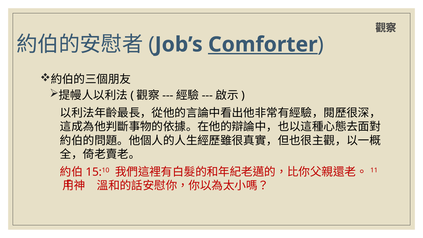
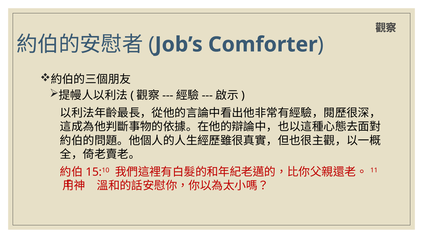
Comforter underline: present -> none
